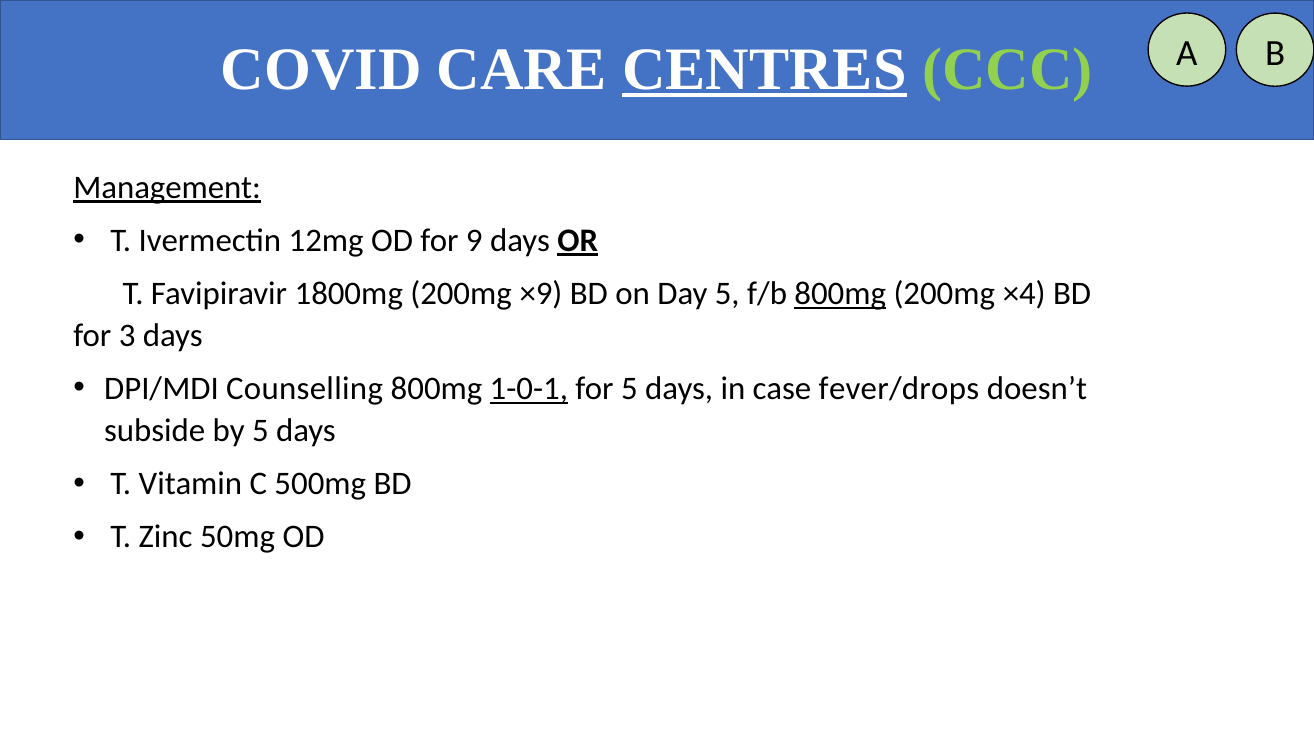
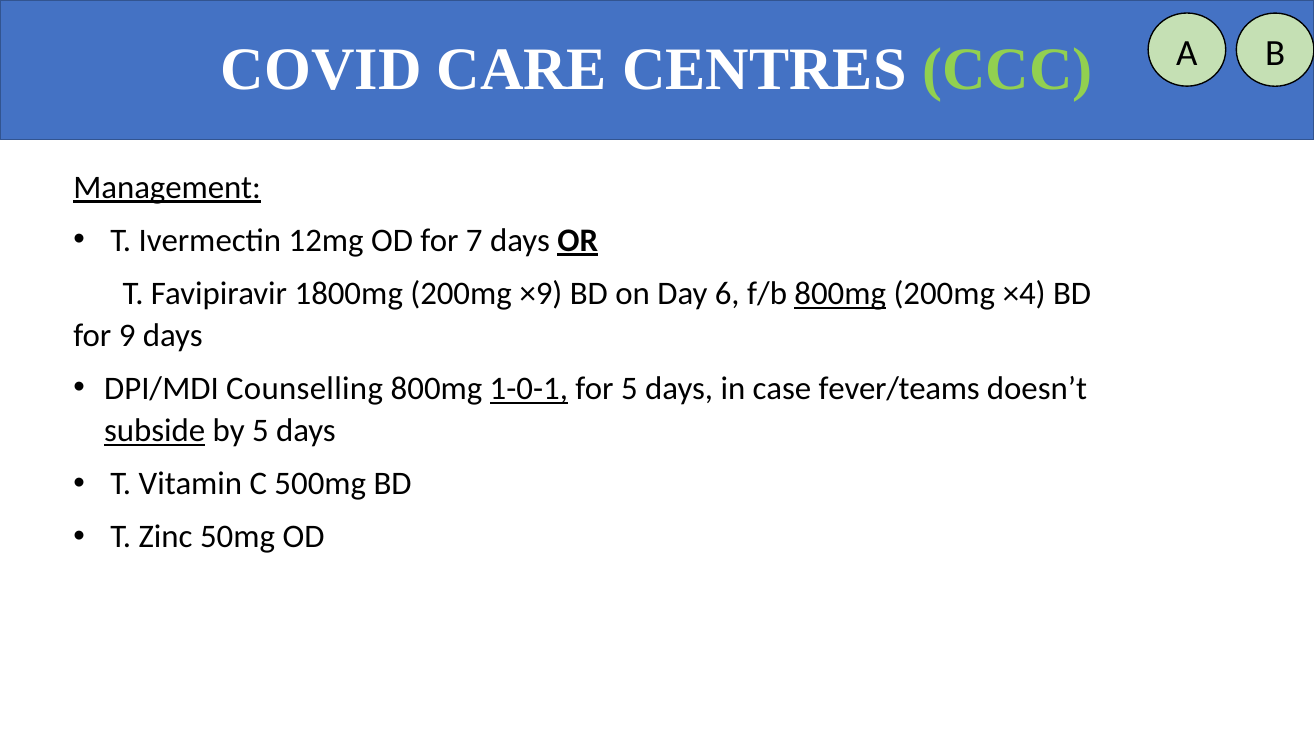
CENTRES underline: present -> none
9: 9 -> 7
Day 5: 5 -> 6
3: 3 -> 9
fever/drops: fever/drops -> fever/teams
subside underline: none -> present
